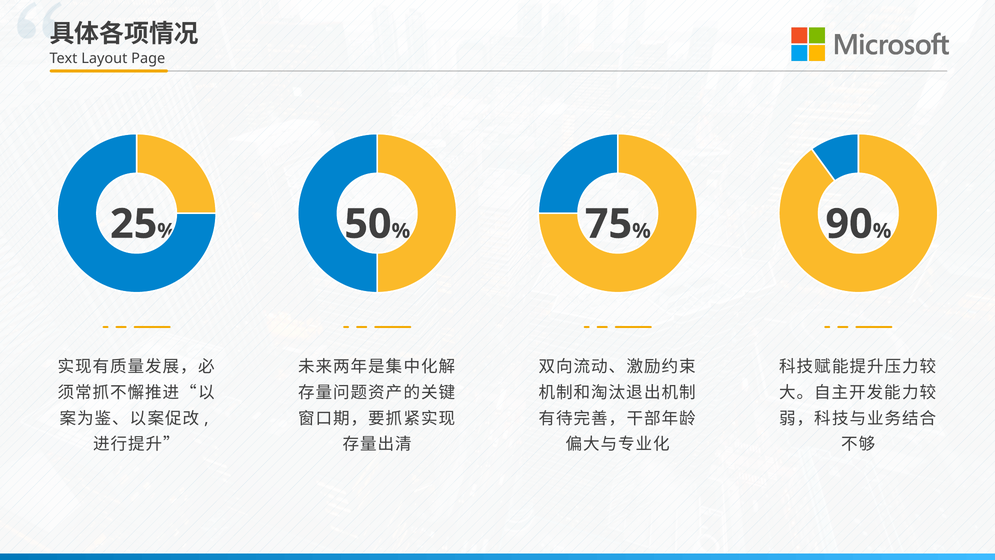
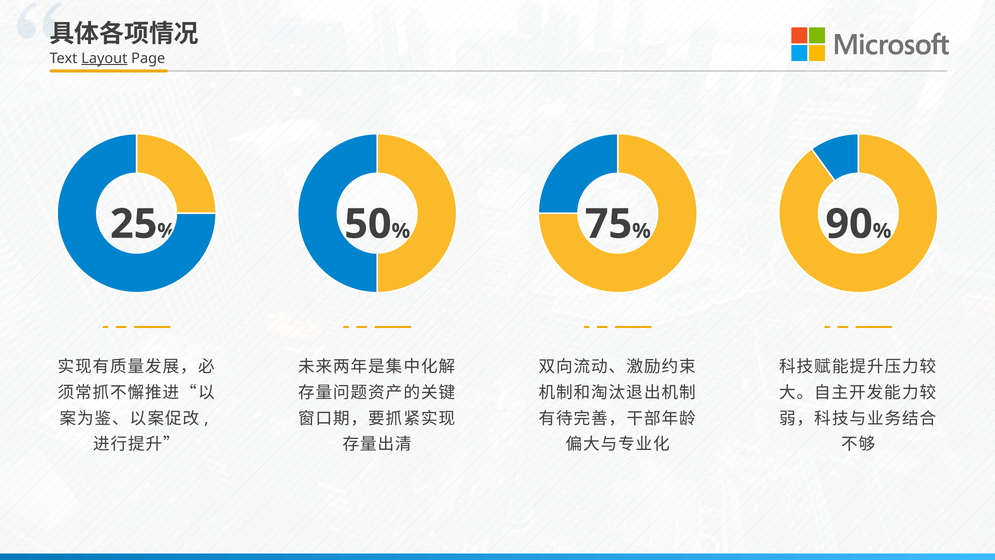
Layout underline: none -> present
